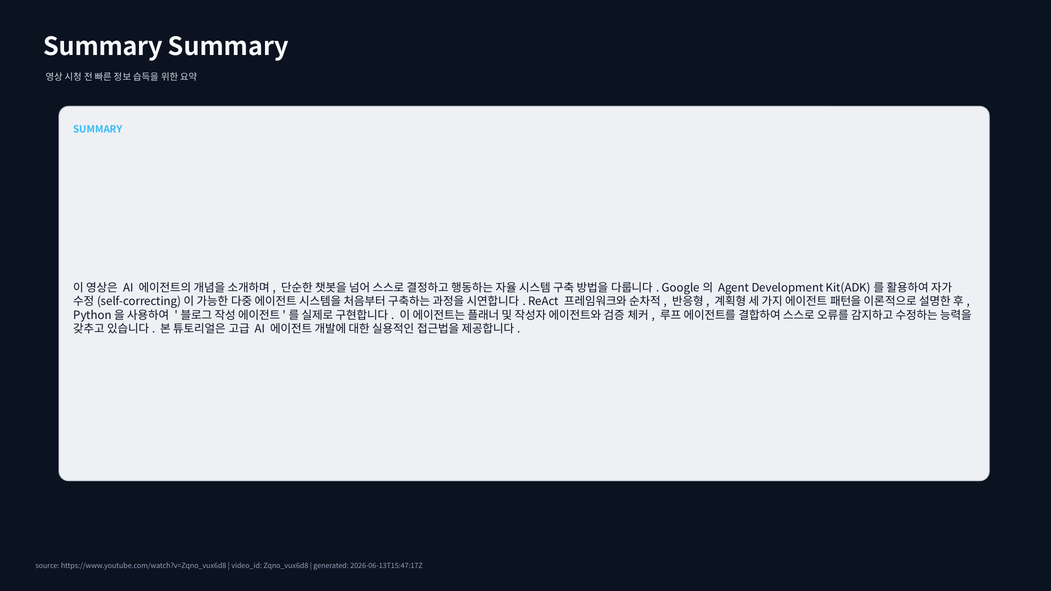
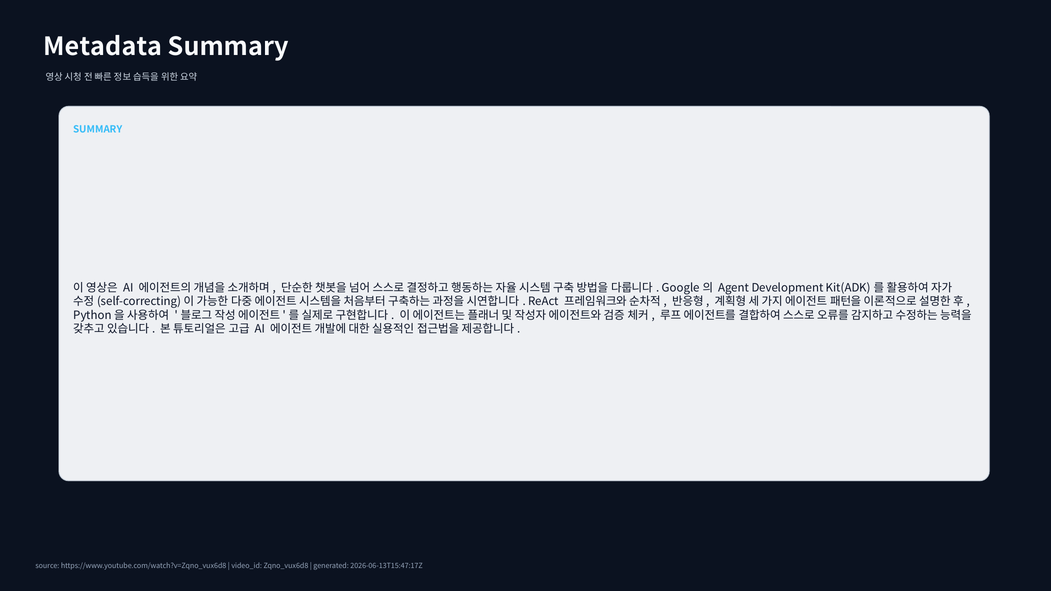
Summary at (103, 47): Summary -> Metadata
